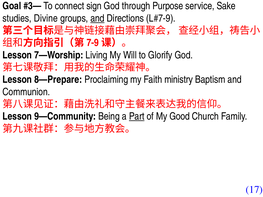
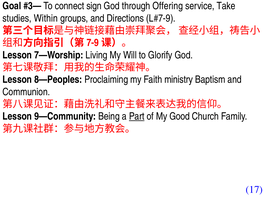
Purpose: Purpose -> Offering
Sake: Sake -> Take
Divine: Divine -> Within
and at (97, 18) underline: present -> none
8—Prepare: 8—Prepare -> 8—Peoples
